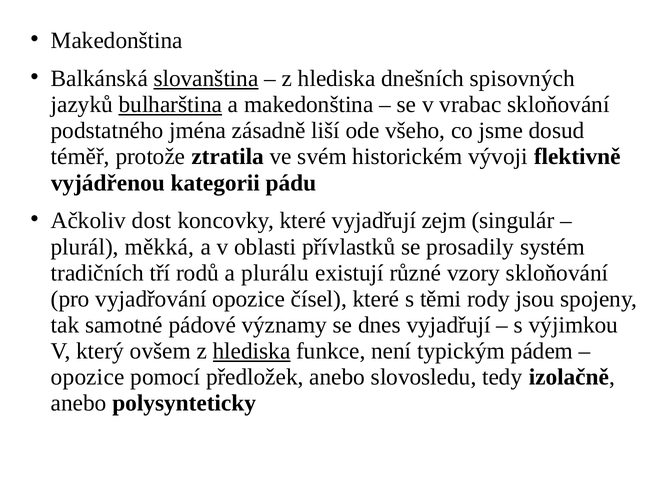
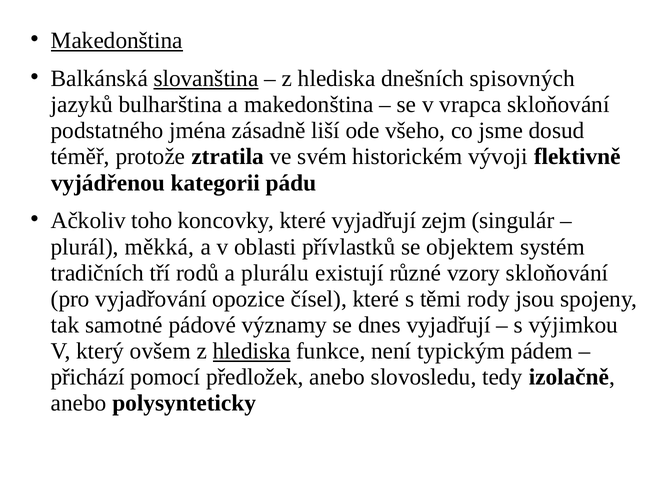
Makedonština at (117, 41) underline: none -> present
bulharština underline: present -> none
vrabac: vrabac -> vrapca
dost: dost -> toho
prosadily: prosadily -> objektem
opozice at (88, 377): opozice -> přichází
